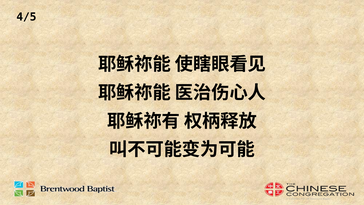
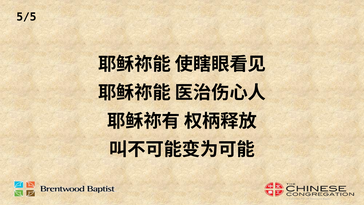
4/5: 4/5 -> 5/5
